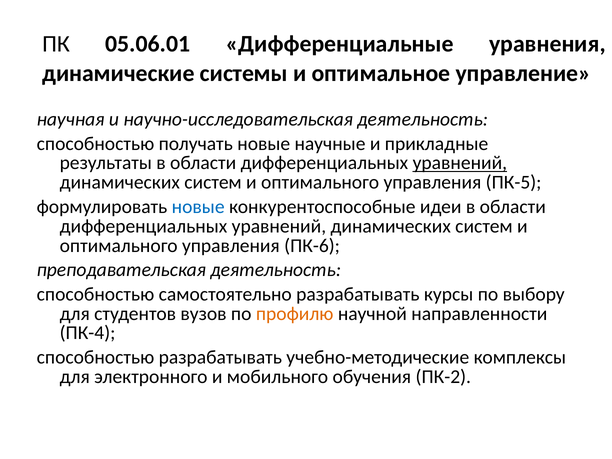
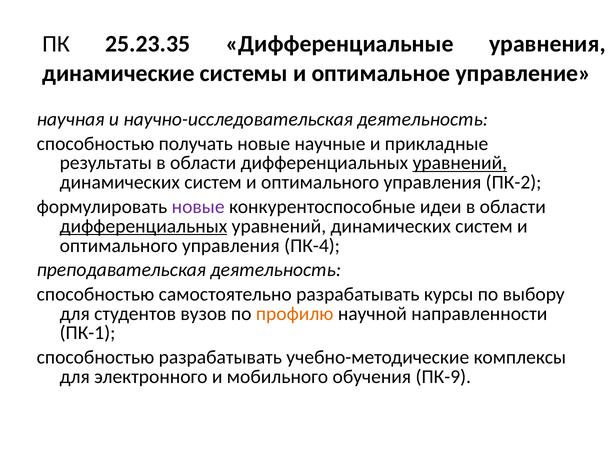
05.06.01: 05.06.01 -> 25.23.35
ПК-5: ПК-5 -> ПК-2
новые at (198, 207) colour: blue -> purple
дифференциальных at (143, 226) underline: none -> present
ПК-6: ПК-6 -> ПК-4
ПК-4: ПК-4 -> ПК-1
ПК-2: ПК-2 -> ПК-9
